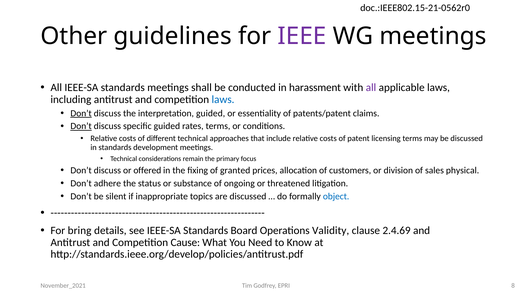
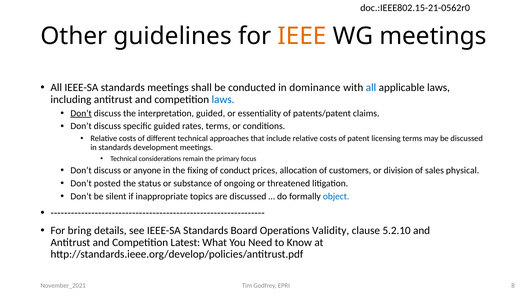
IEEE colour: purple -> orange
harassment: harassment -> dominance
all at (371, 88) colour: purple -> blue
Don’t at (81, 126) underline: present -> none
offered: offered -> anyone
granted: granted -> conduct
adhere: adhere -> posted
2.4.69: 2.4.69 -> 5.2.10
Cause: Cause -> Latest
